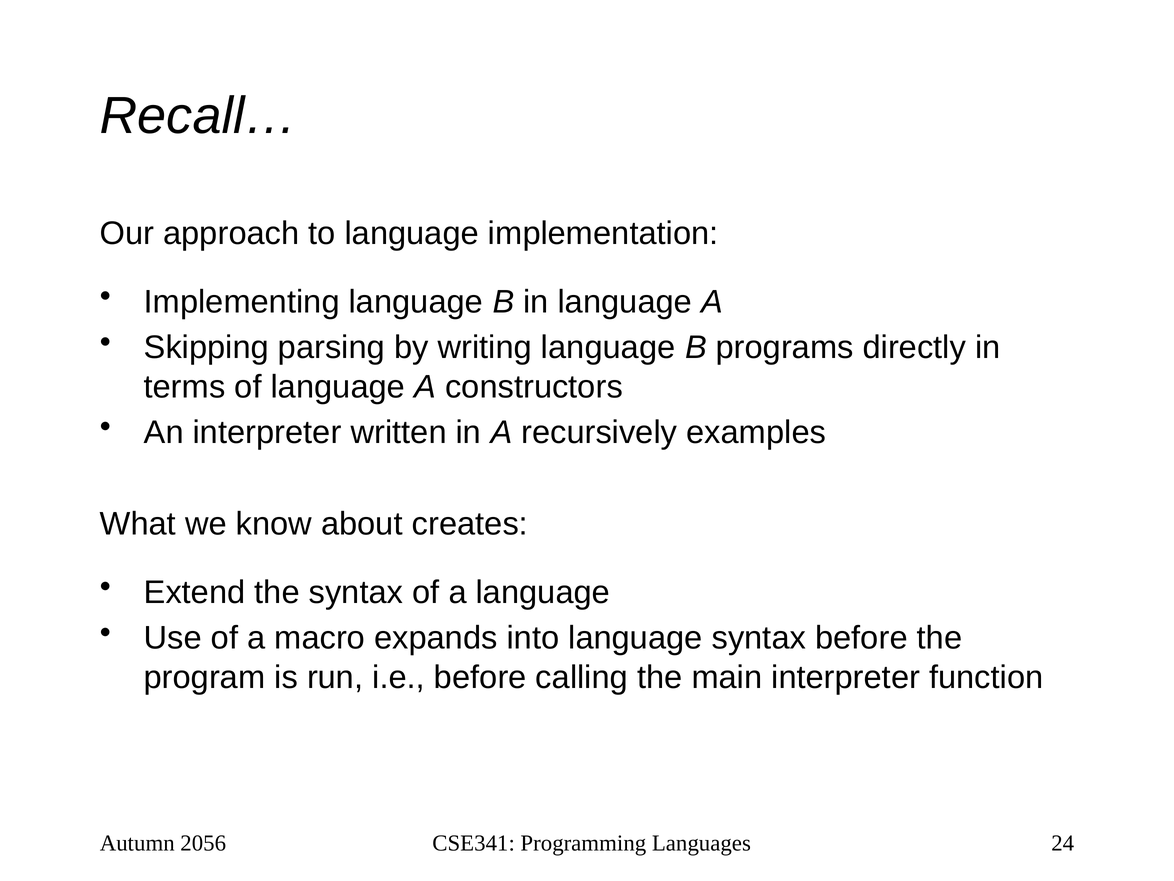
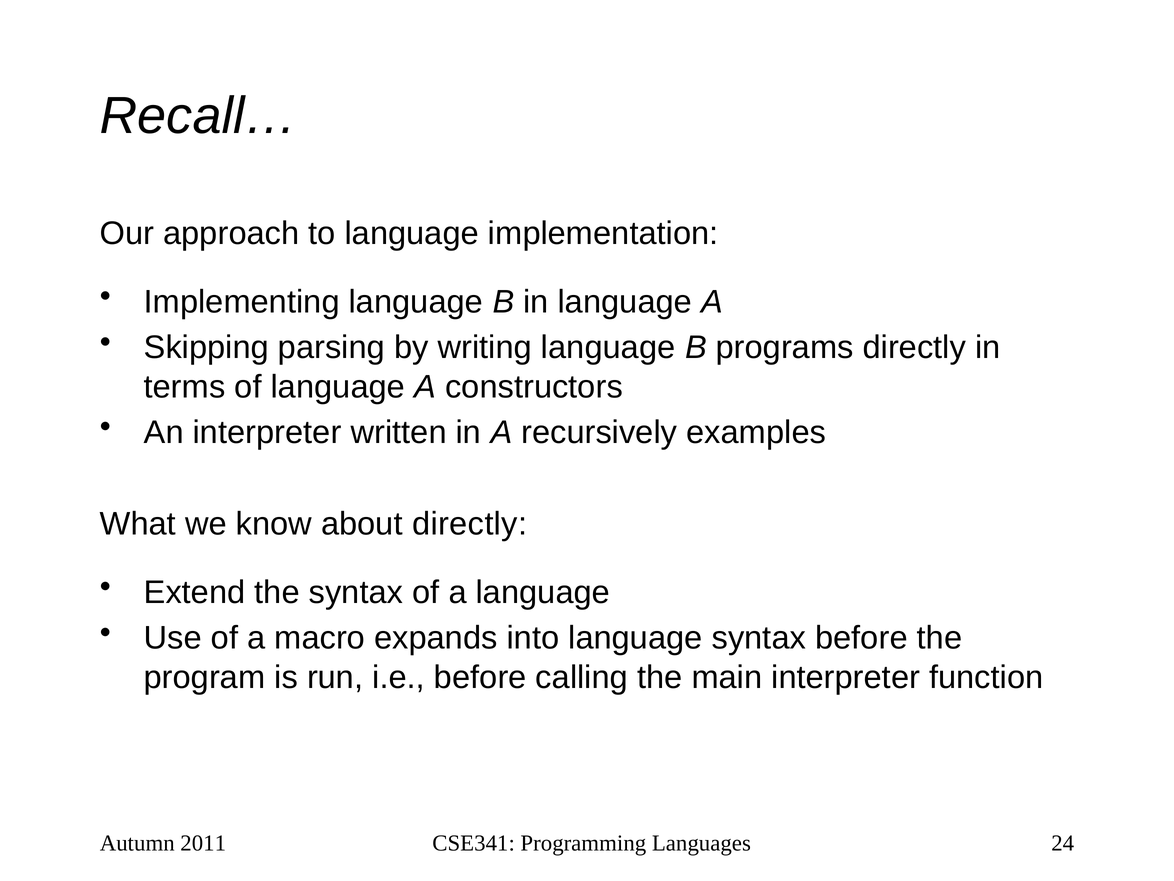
about creates: creates -> directly
2056: 2056 -> 2011
